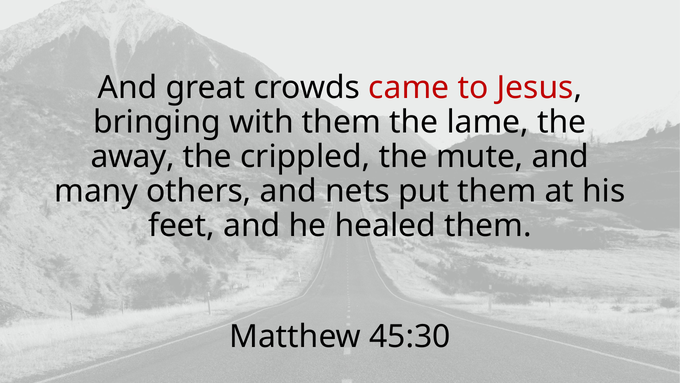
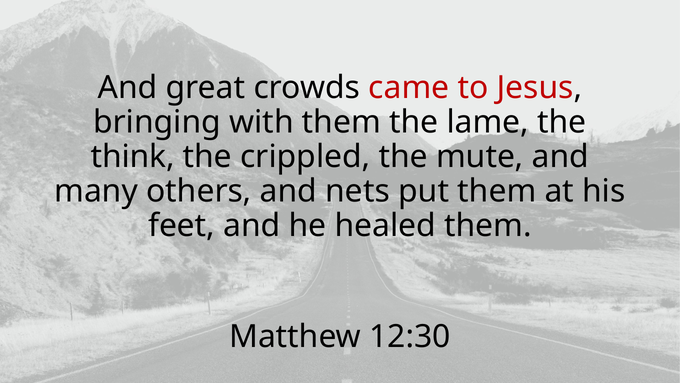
away: away -> think
45:30: 45:30 -> 12:30
